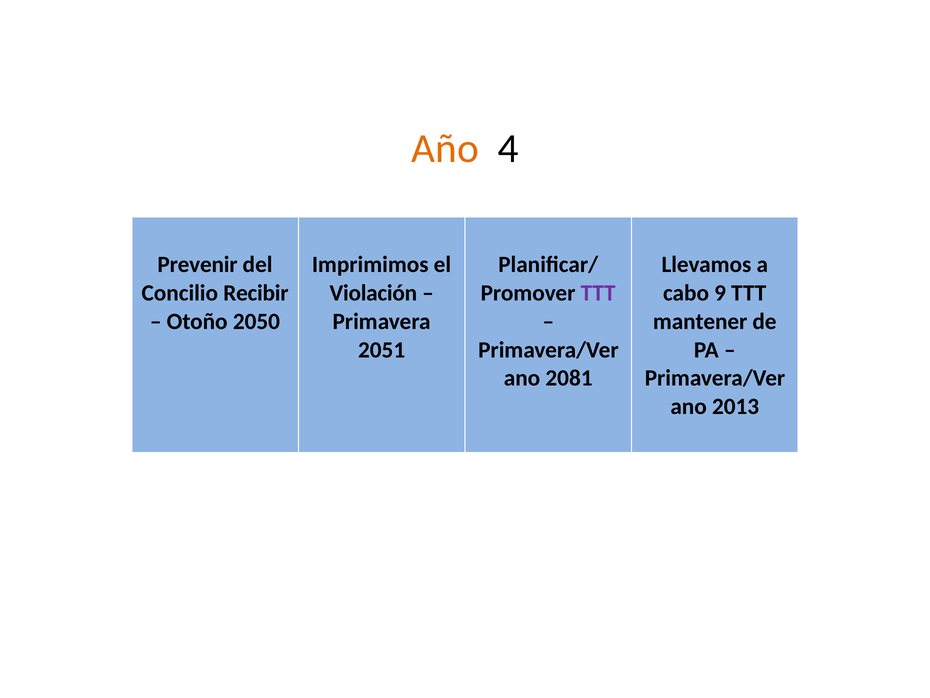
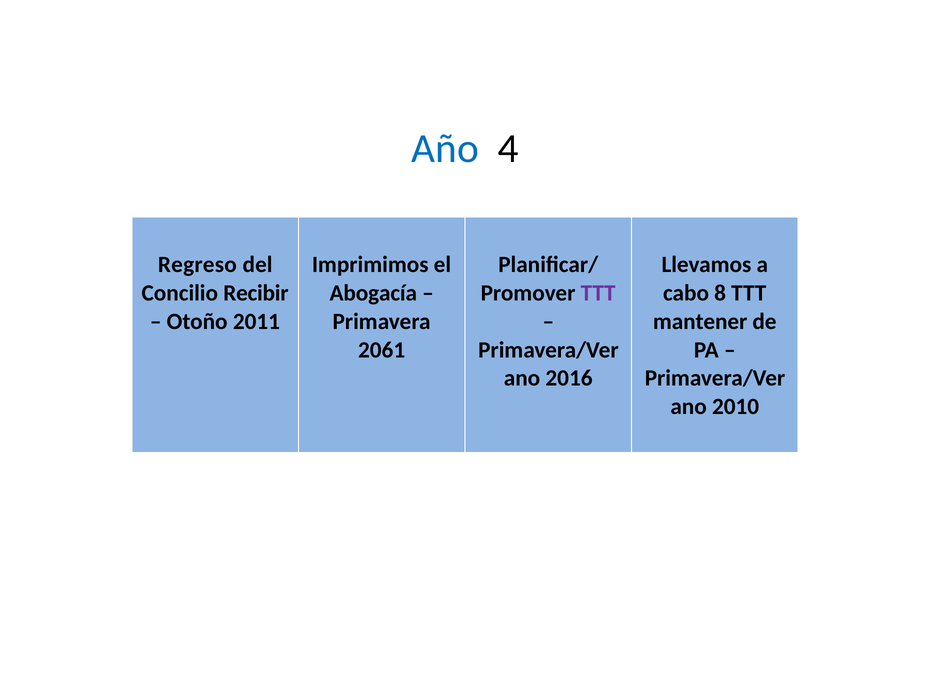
Año colour: orange -> blue
Prevenir: Prevenir -> Regreso
Violación: Violación -> Abogacía
9: 9 -> 8
2050: 2050 -> 2011
2051: 2051 -> 2061
2081: 2081 -> 2016
2013: 2013 -> 2010
